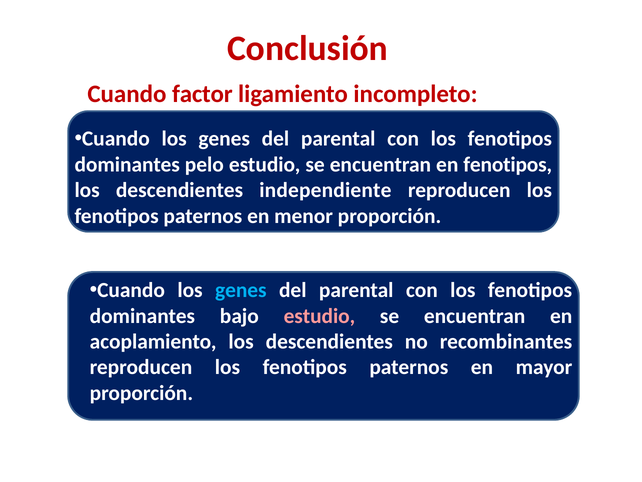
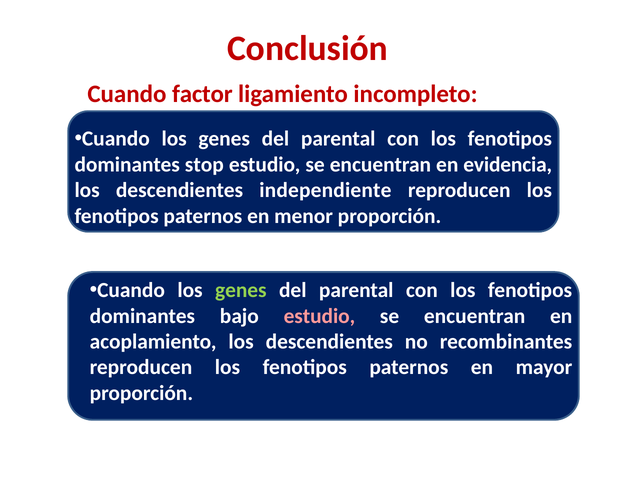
pelo: pelo -> stop
en fenotipos: fenotipos -> evidencia
genes at (241, 290) colour: light blue -> light green
